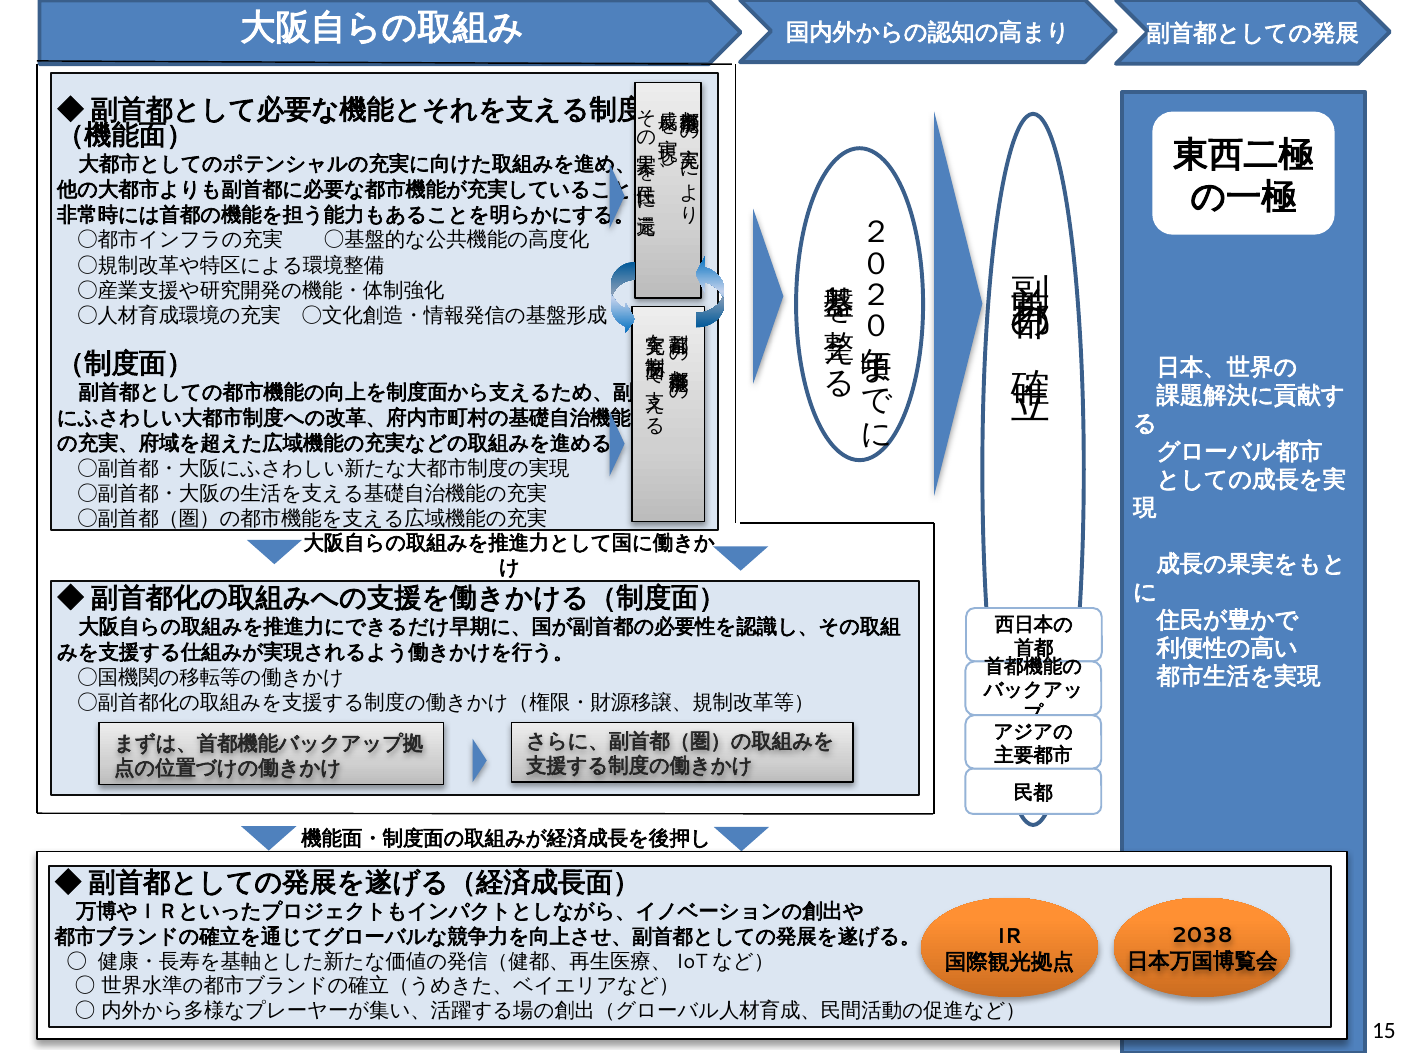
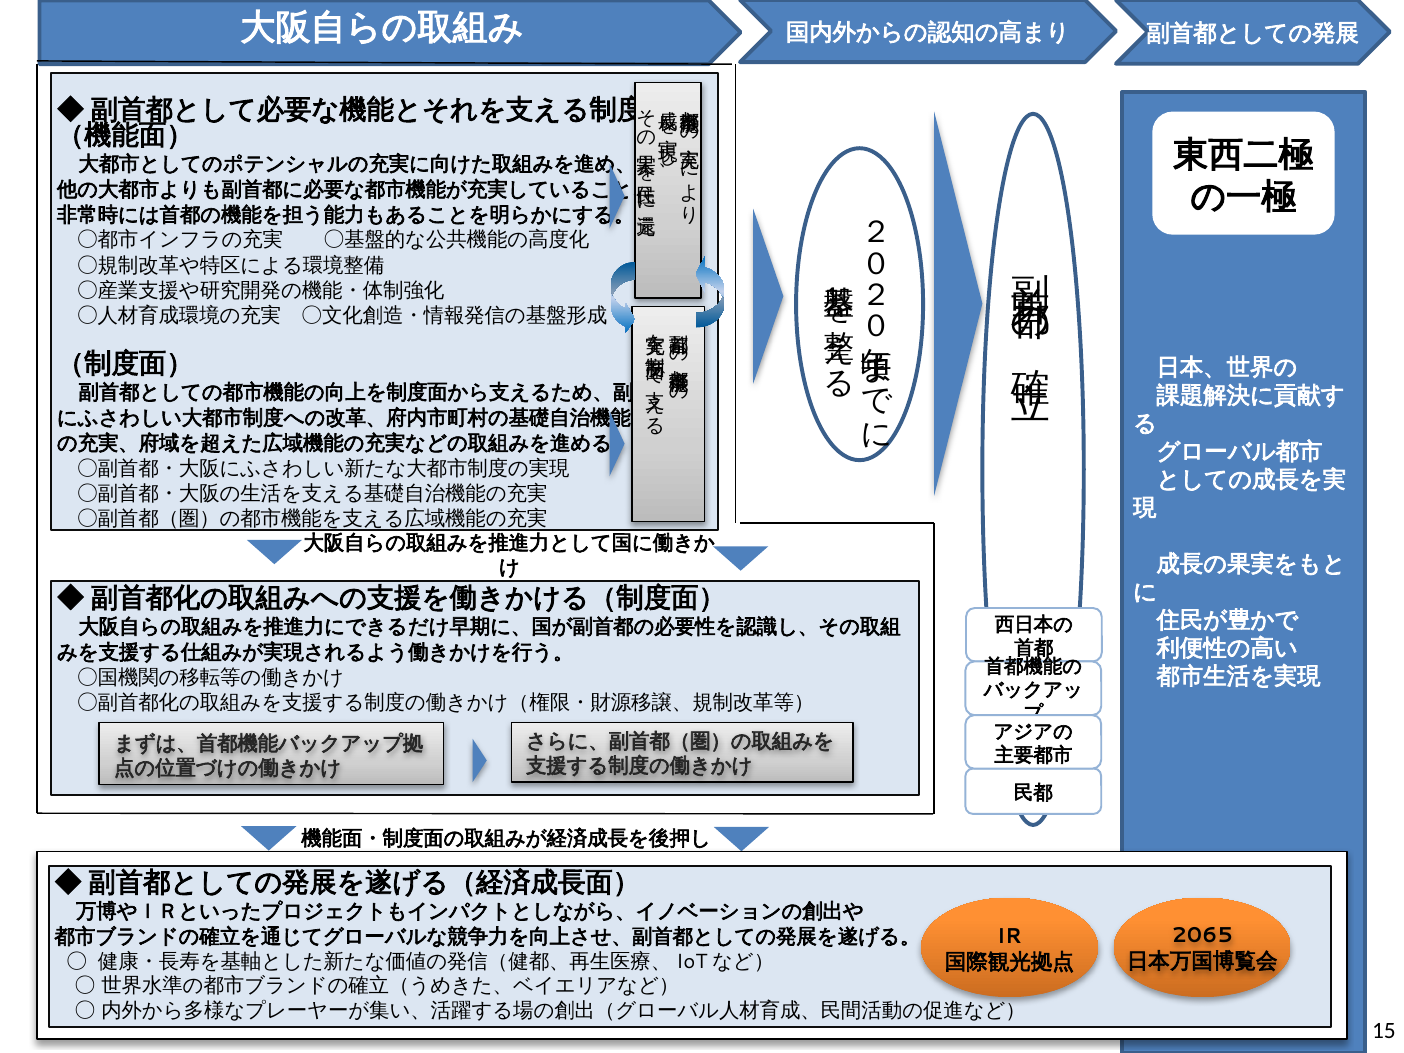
2038: 2038 -> 2065
